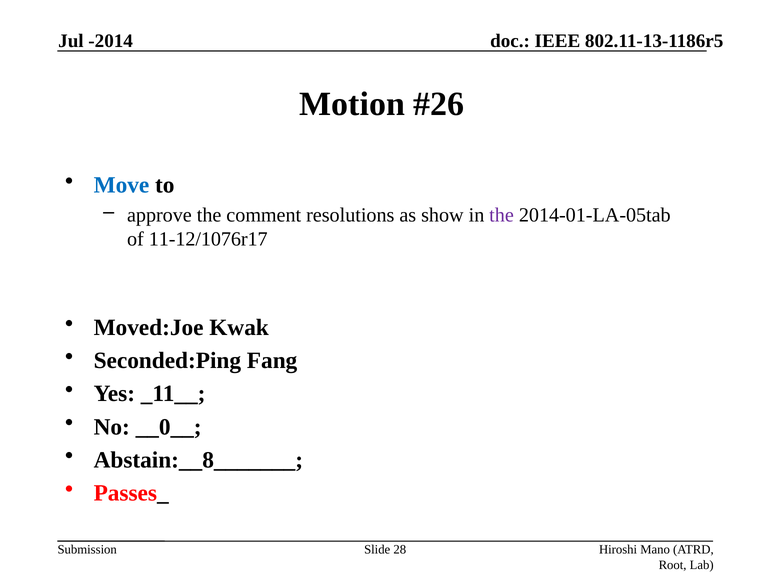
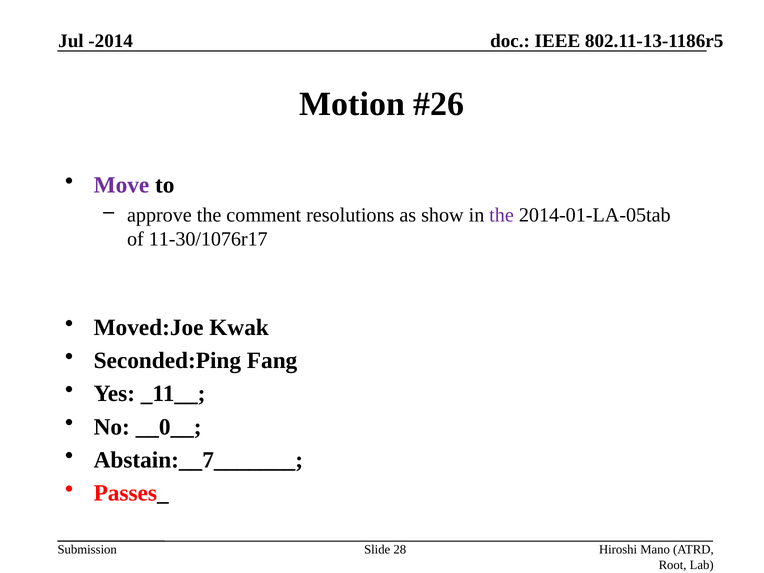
Move colour: blue -> purple
11-12/1076r17: 11-12/1076r17 -> 11-30/1076r17
Abstain:__8_______: Abstain:__8_______ -> Abstain:__7_______
